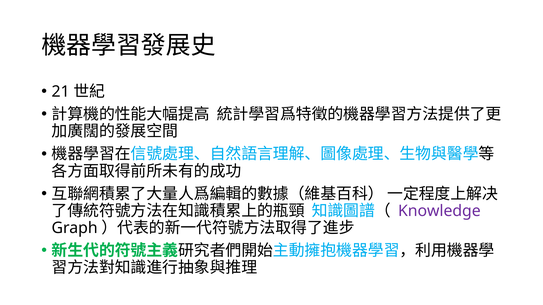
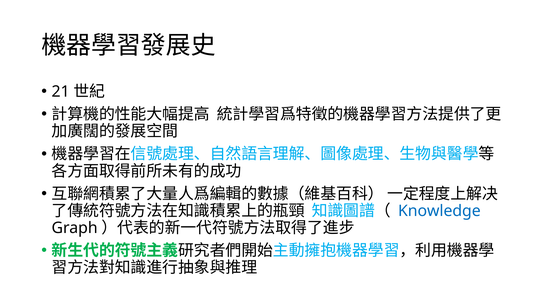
Knowledge colour: purple -> blue
